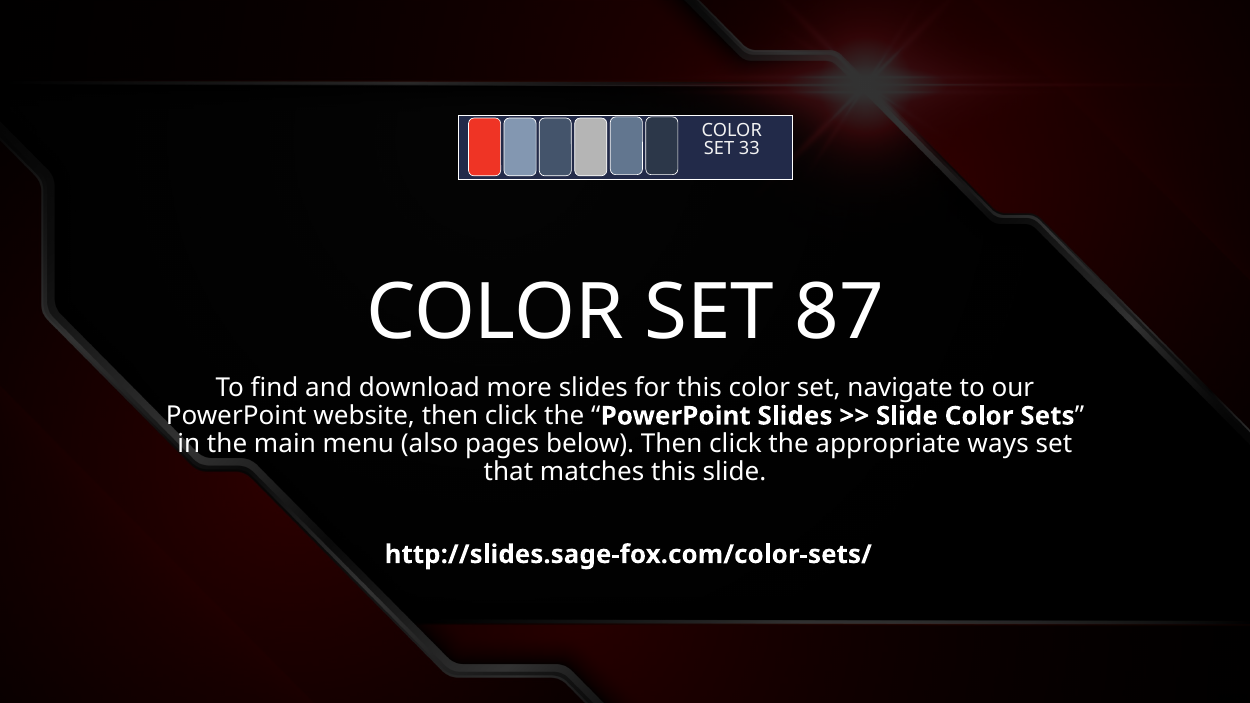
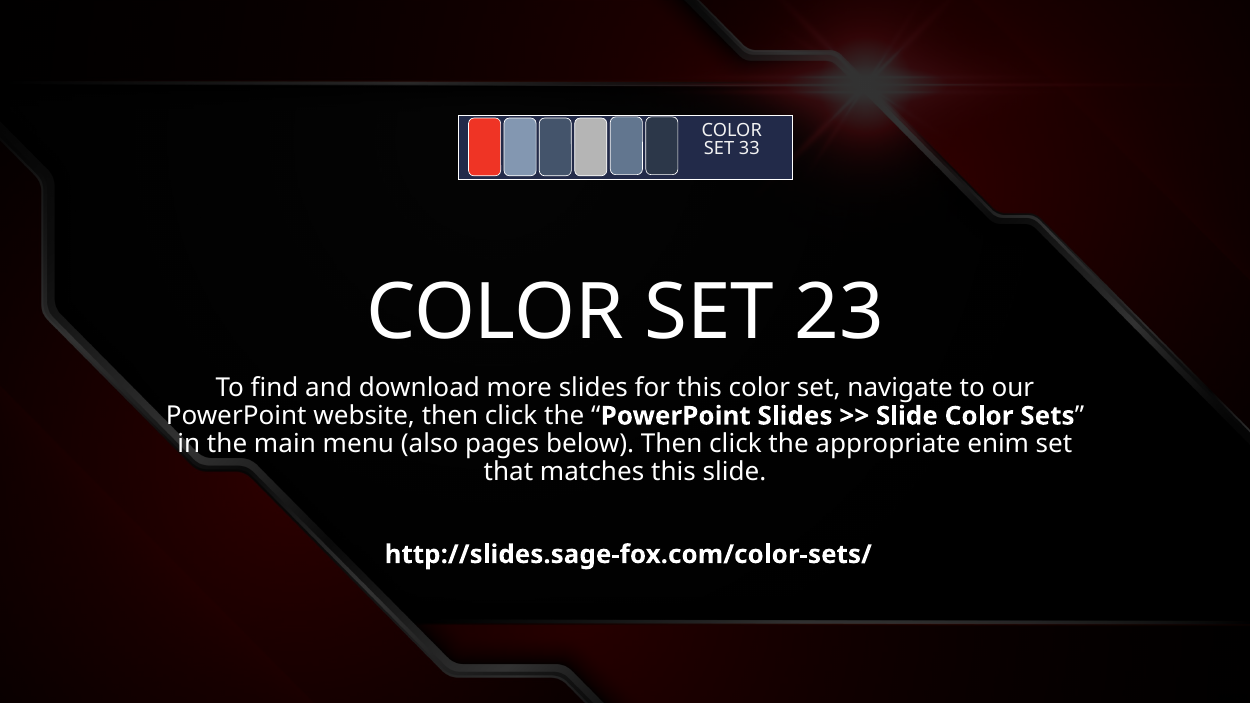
87: 87 -> 23
ways: ways -> enim
